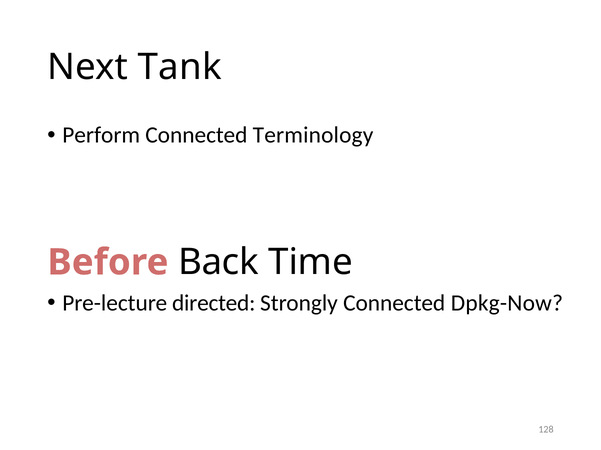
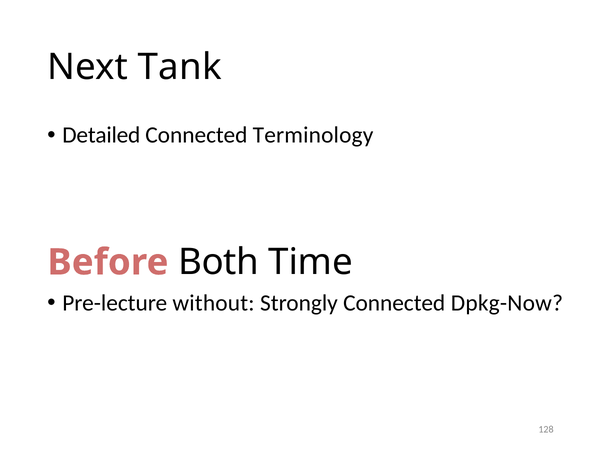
Perform: Perform -> Detailed
Back: Back -> Both
directed: directed -> without
